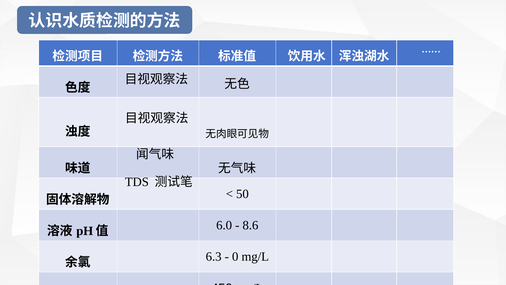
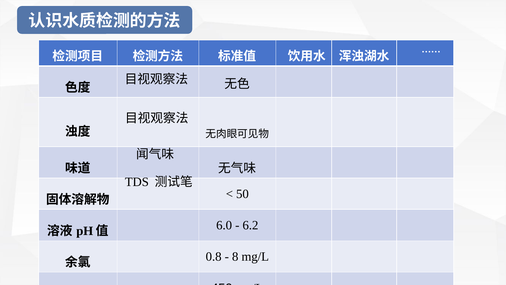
8.6: 8.6 -> 6.2
6.3: 6.3 -> 0.8
0: 0 -> 8
